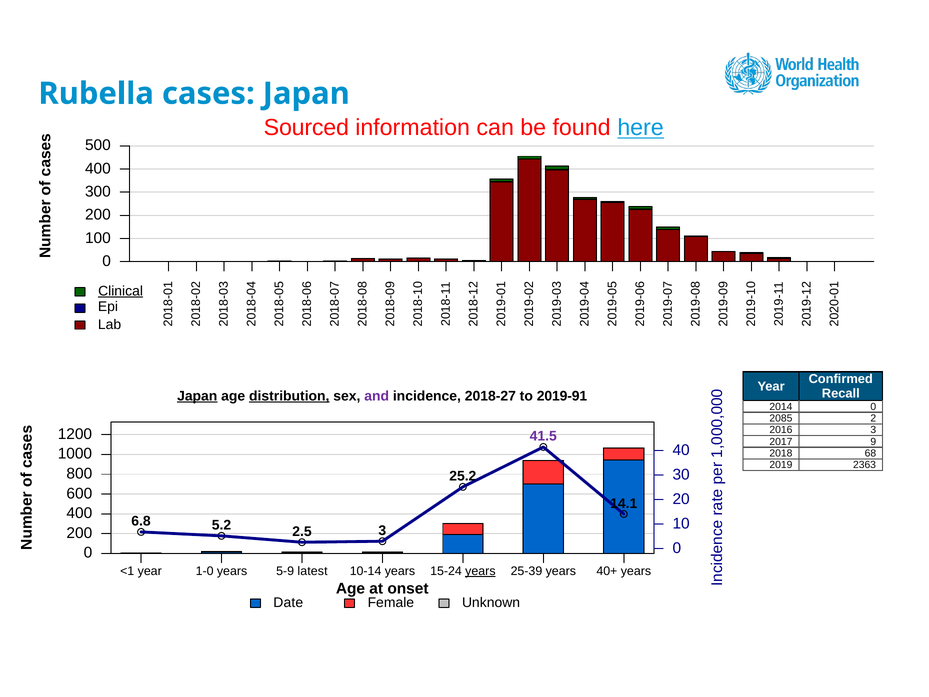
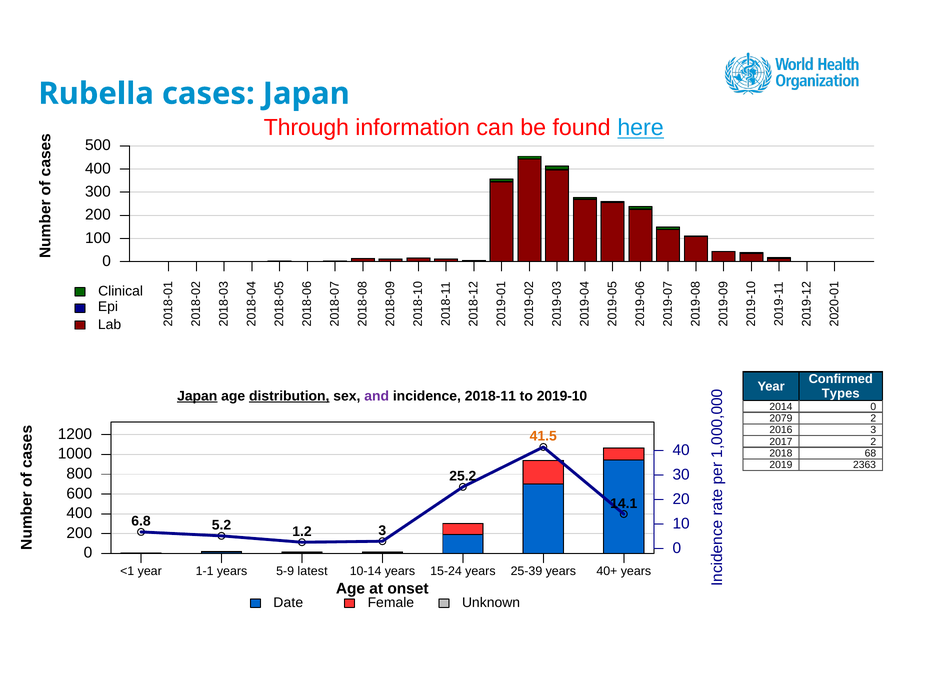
Sourced: Sourced -> Through
Clinical underline: present -> none
Recall: Recall -> Types
2018-27: 2018-27 -> 2018-11
2019-91: 2019-91 -> 2019-10
2085: 2085 -> 2079
41.5 colour: purple -> orange
2017 9: 9 -> 2
2.5: 2.5 -> 1.2
1-0: 1-0 -> 1-1
years at (480, 571) underline: present -> none
